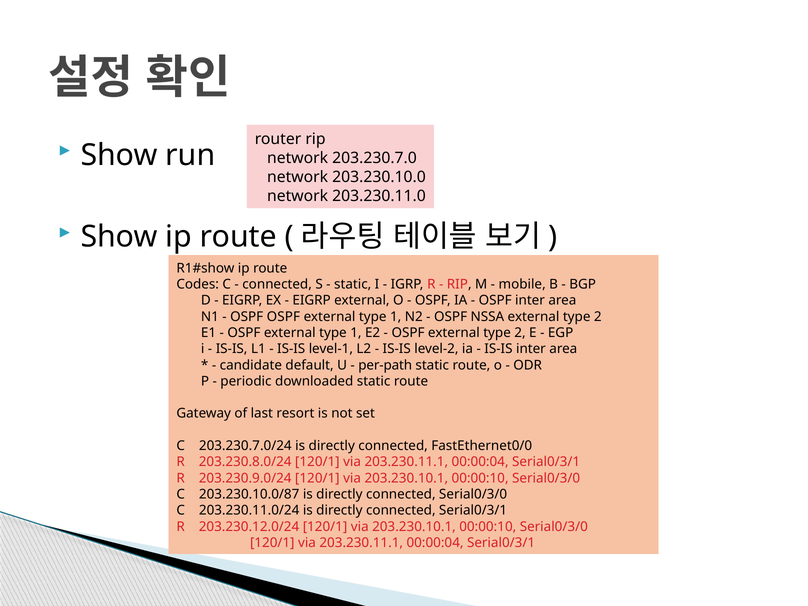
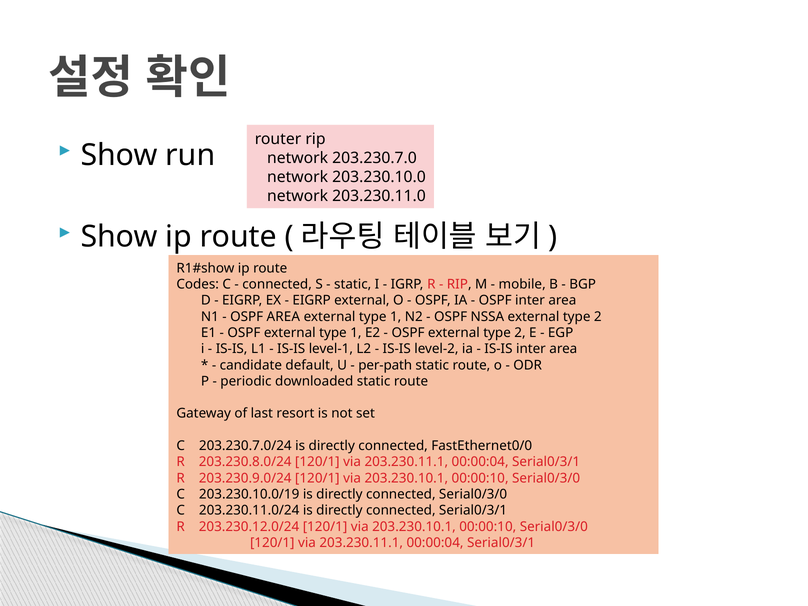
OSPF OSPF: OSPF -> AREA
203.230.10.0/87: 203.230.10.0/87 -> 203.230.10.0/19
